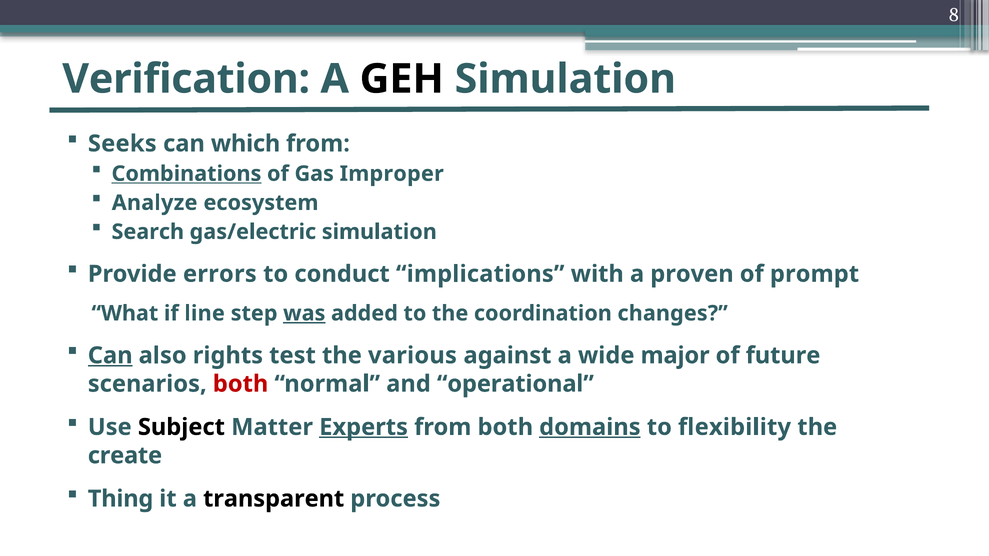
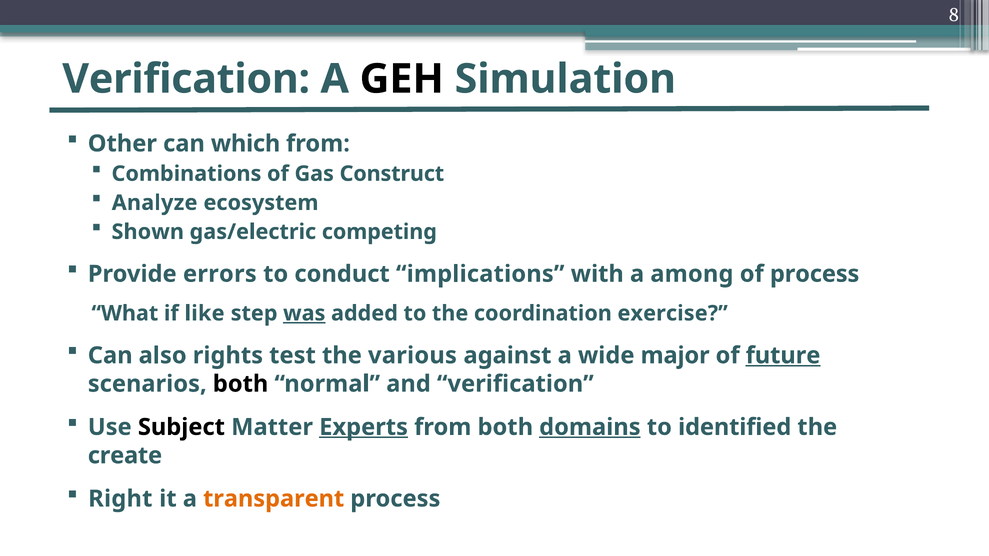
Seeks: Seeks -> Other
Combinations underline: present -> none
Improper: Improper -> Construct
Search: Search -> Shown
gas/electric simulation: simulation -> competing
proven: proven -> among
of prompt: prompt -> process
line: line -> like
changes: changes -> exercise
Can at (110, 356) underline: present -> none
future underline: none -> present
both at (241, 384) colour: red -> black
and operational: operational -> verification
flexibility: flexibility -> identified
Thing: Thing -> Right
transparent colour: black -> orange
